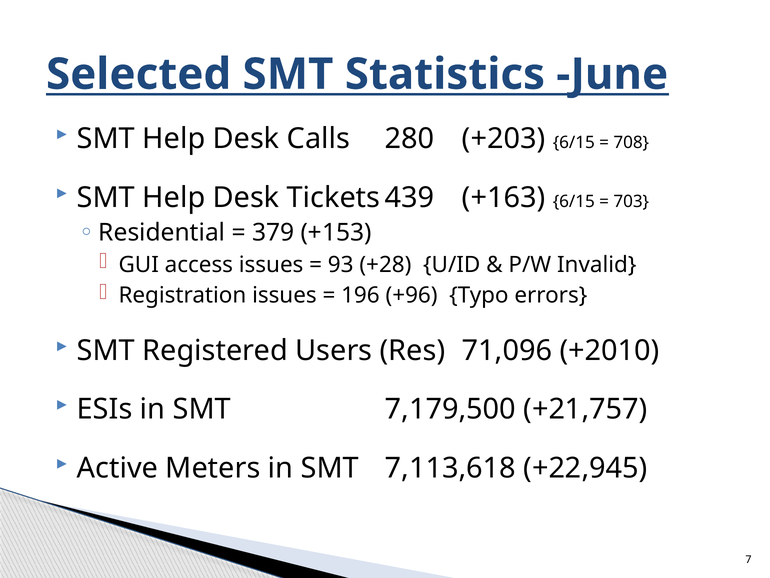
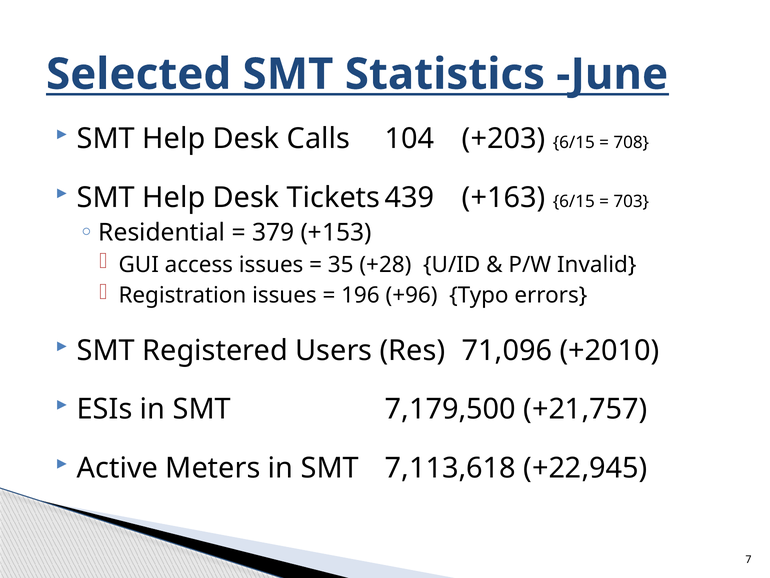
280: 280 -> 104
93: 93 -> 35
